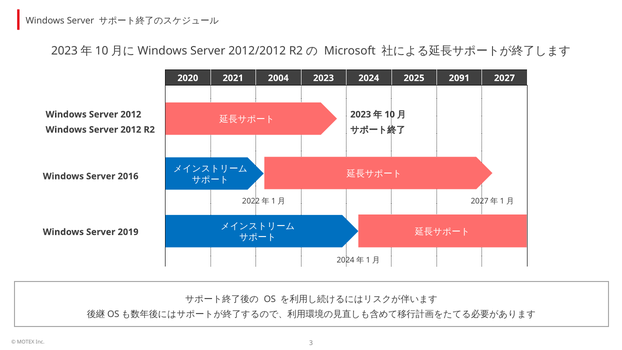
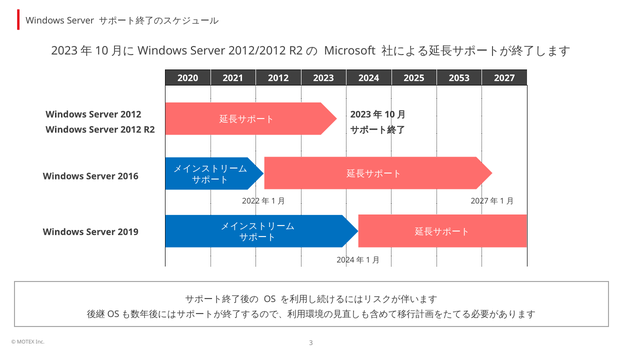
2021 2004: 2004 -> 2012
2091: 2091 -> 2053
